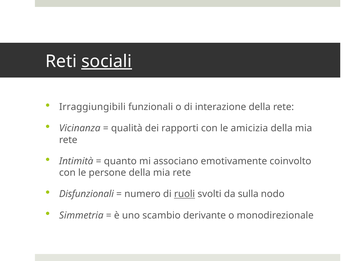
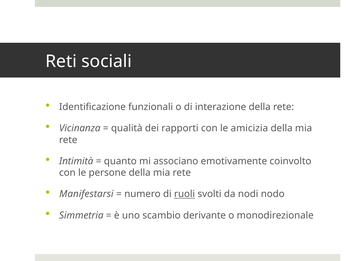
sociali underline: present -> none
Irraggiungibili: Irraggiungibili -> Identificazione
Disfunzionali: Disfunzionali -> Manifestarsi
sulla: sulla -> nodi
